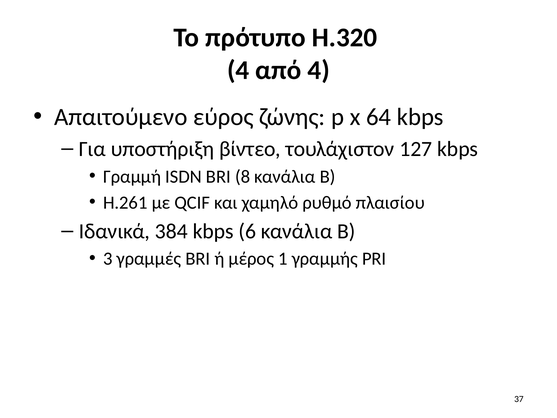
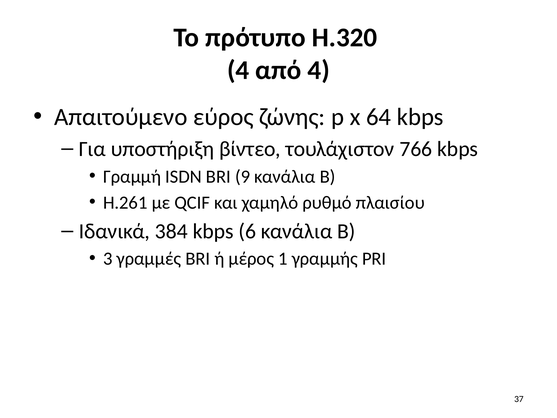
127: 127 -> 766
8: 8 -> 9
